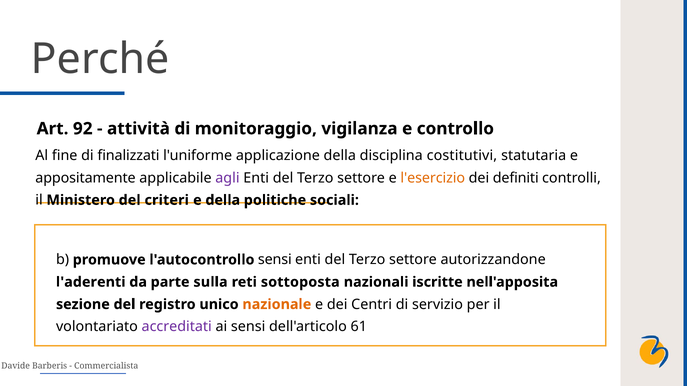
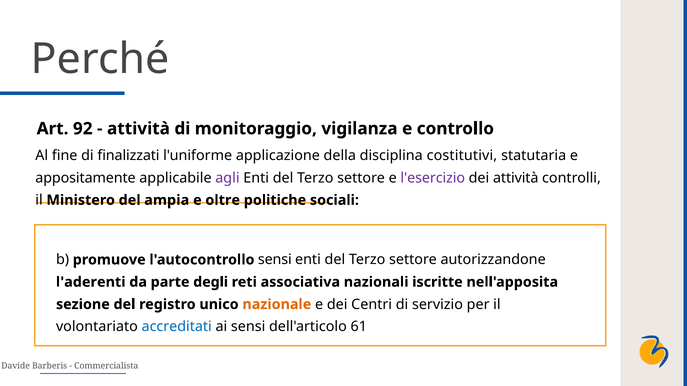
l'esercizio colour: orange -> purple
dei definiti: definiti -> attività
criteri: criteri -> ampia
e della: della -> oltre
sulla: sulla -> degli
sottoposta: sottoposta -> associativa
accreditati colour: purple -> blue
